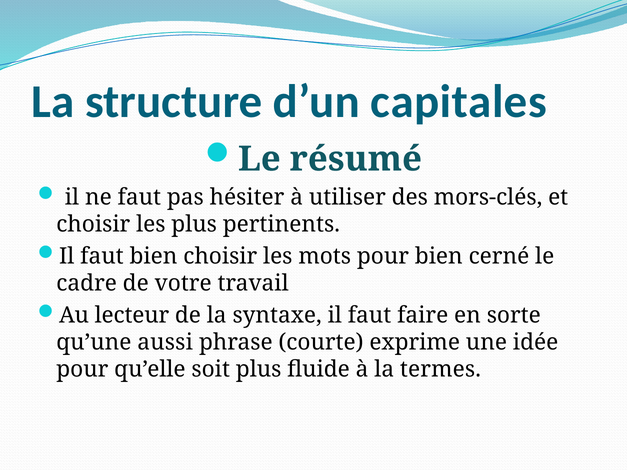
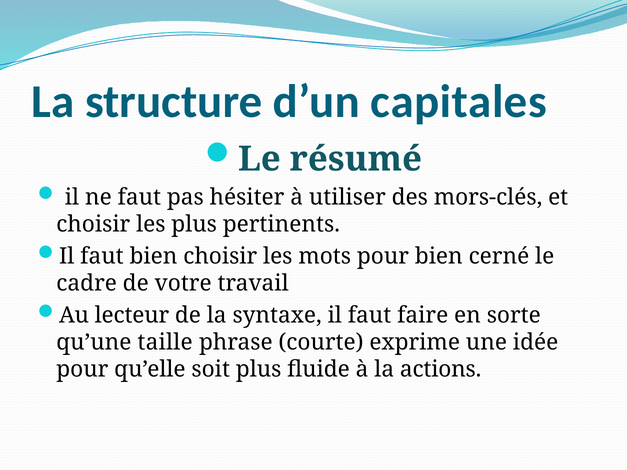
aussi: aussi -> taille
termes: termes -> actions
